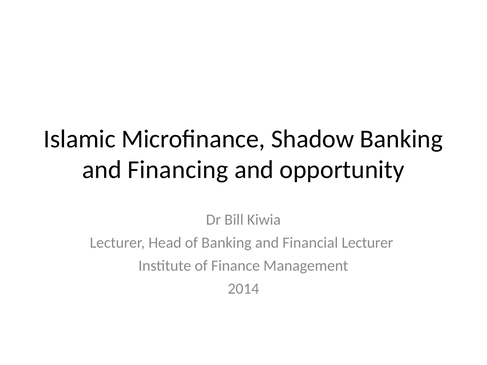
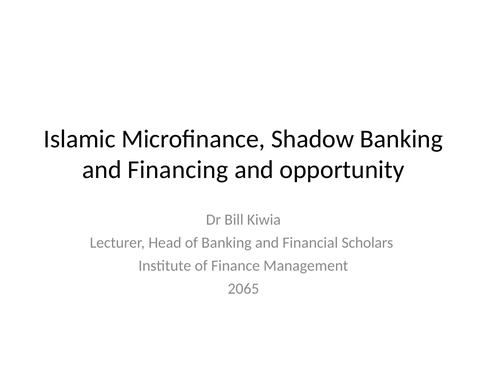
Financial Lecturer: Lecturer -> Scholars
2014: 2014 -> 2065
